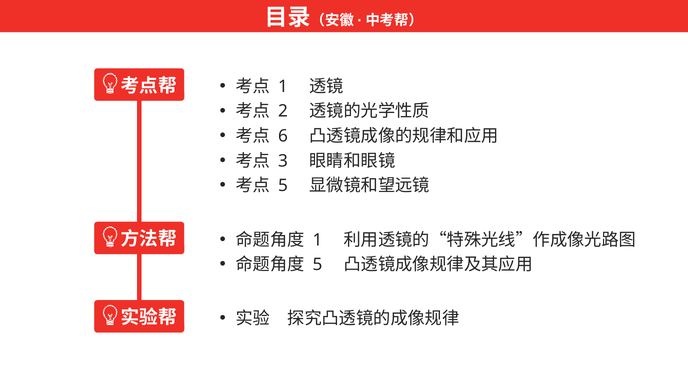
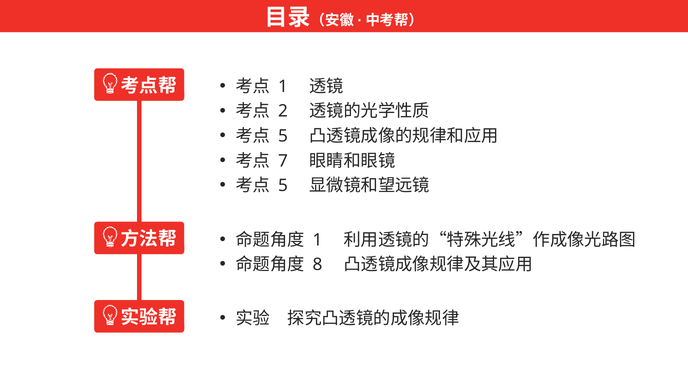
6 at (283, 136): 6 -> 5
3: 3 -> 7
5 at (317, 265): 5 -> 8
